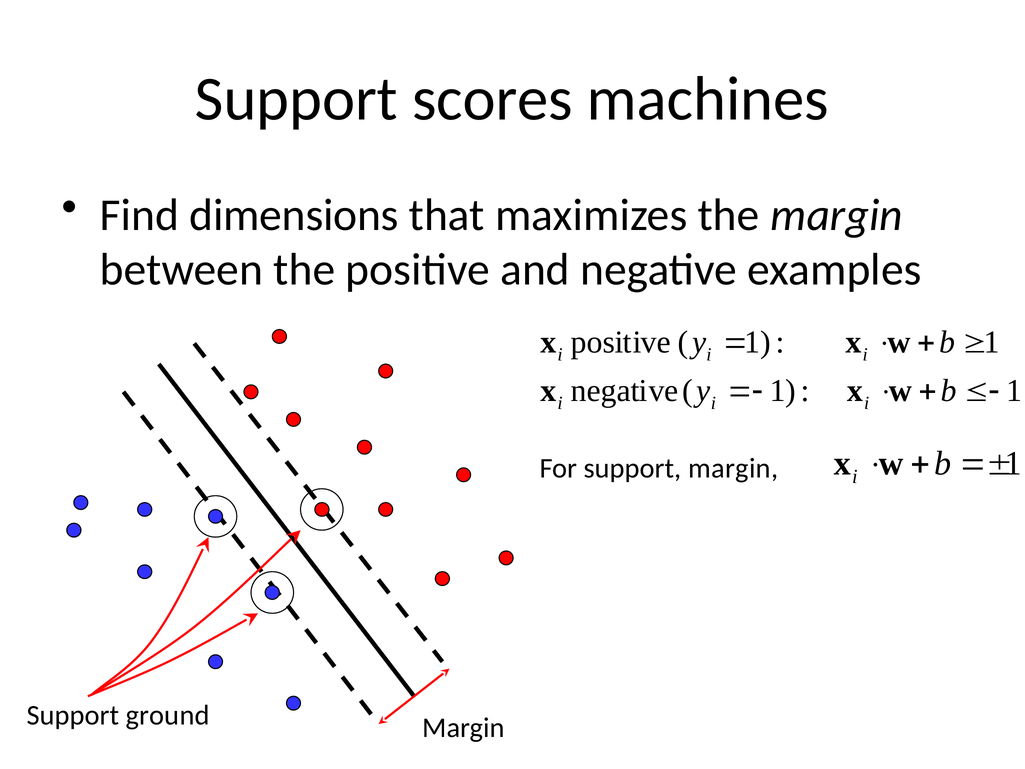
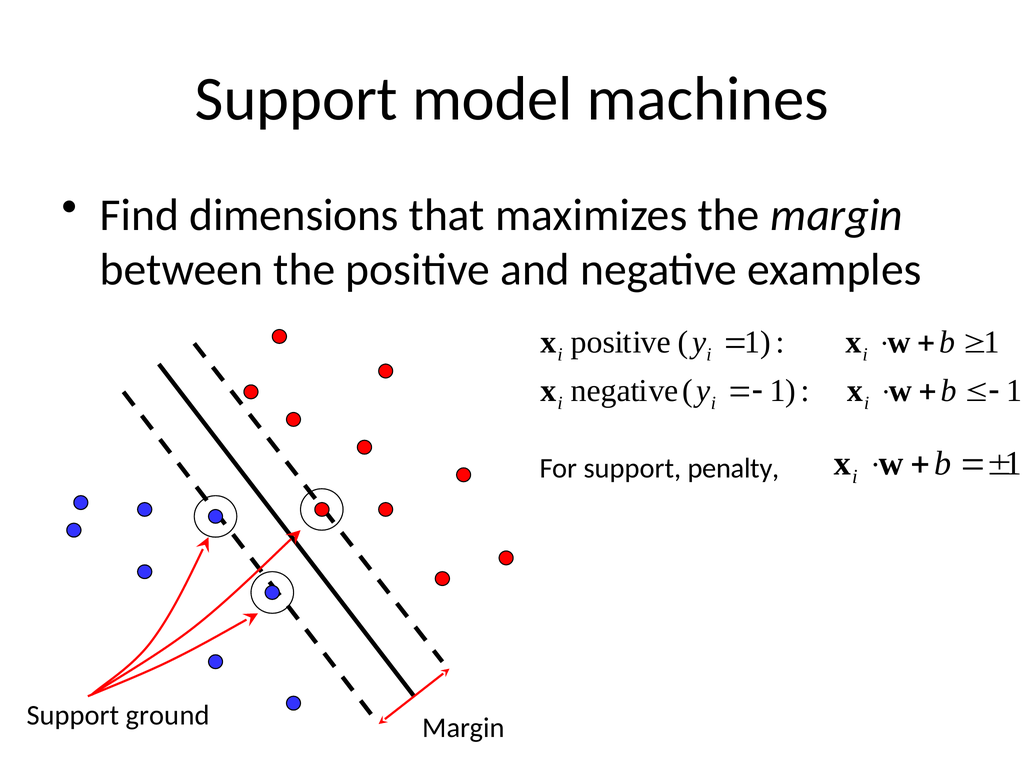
scores: scores -> model
support margin: margin -> penalty
